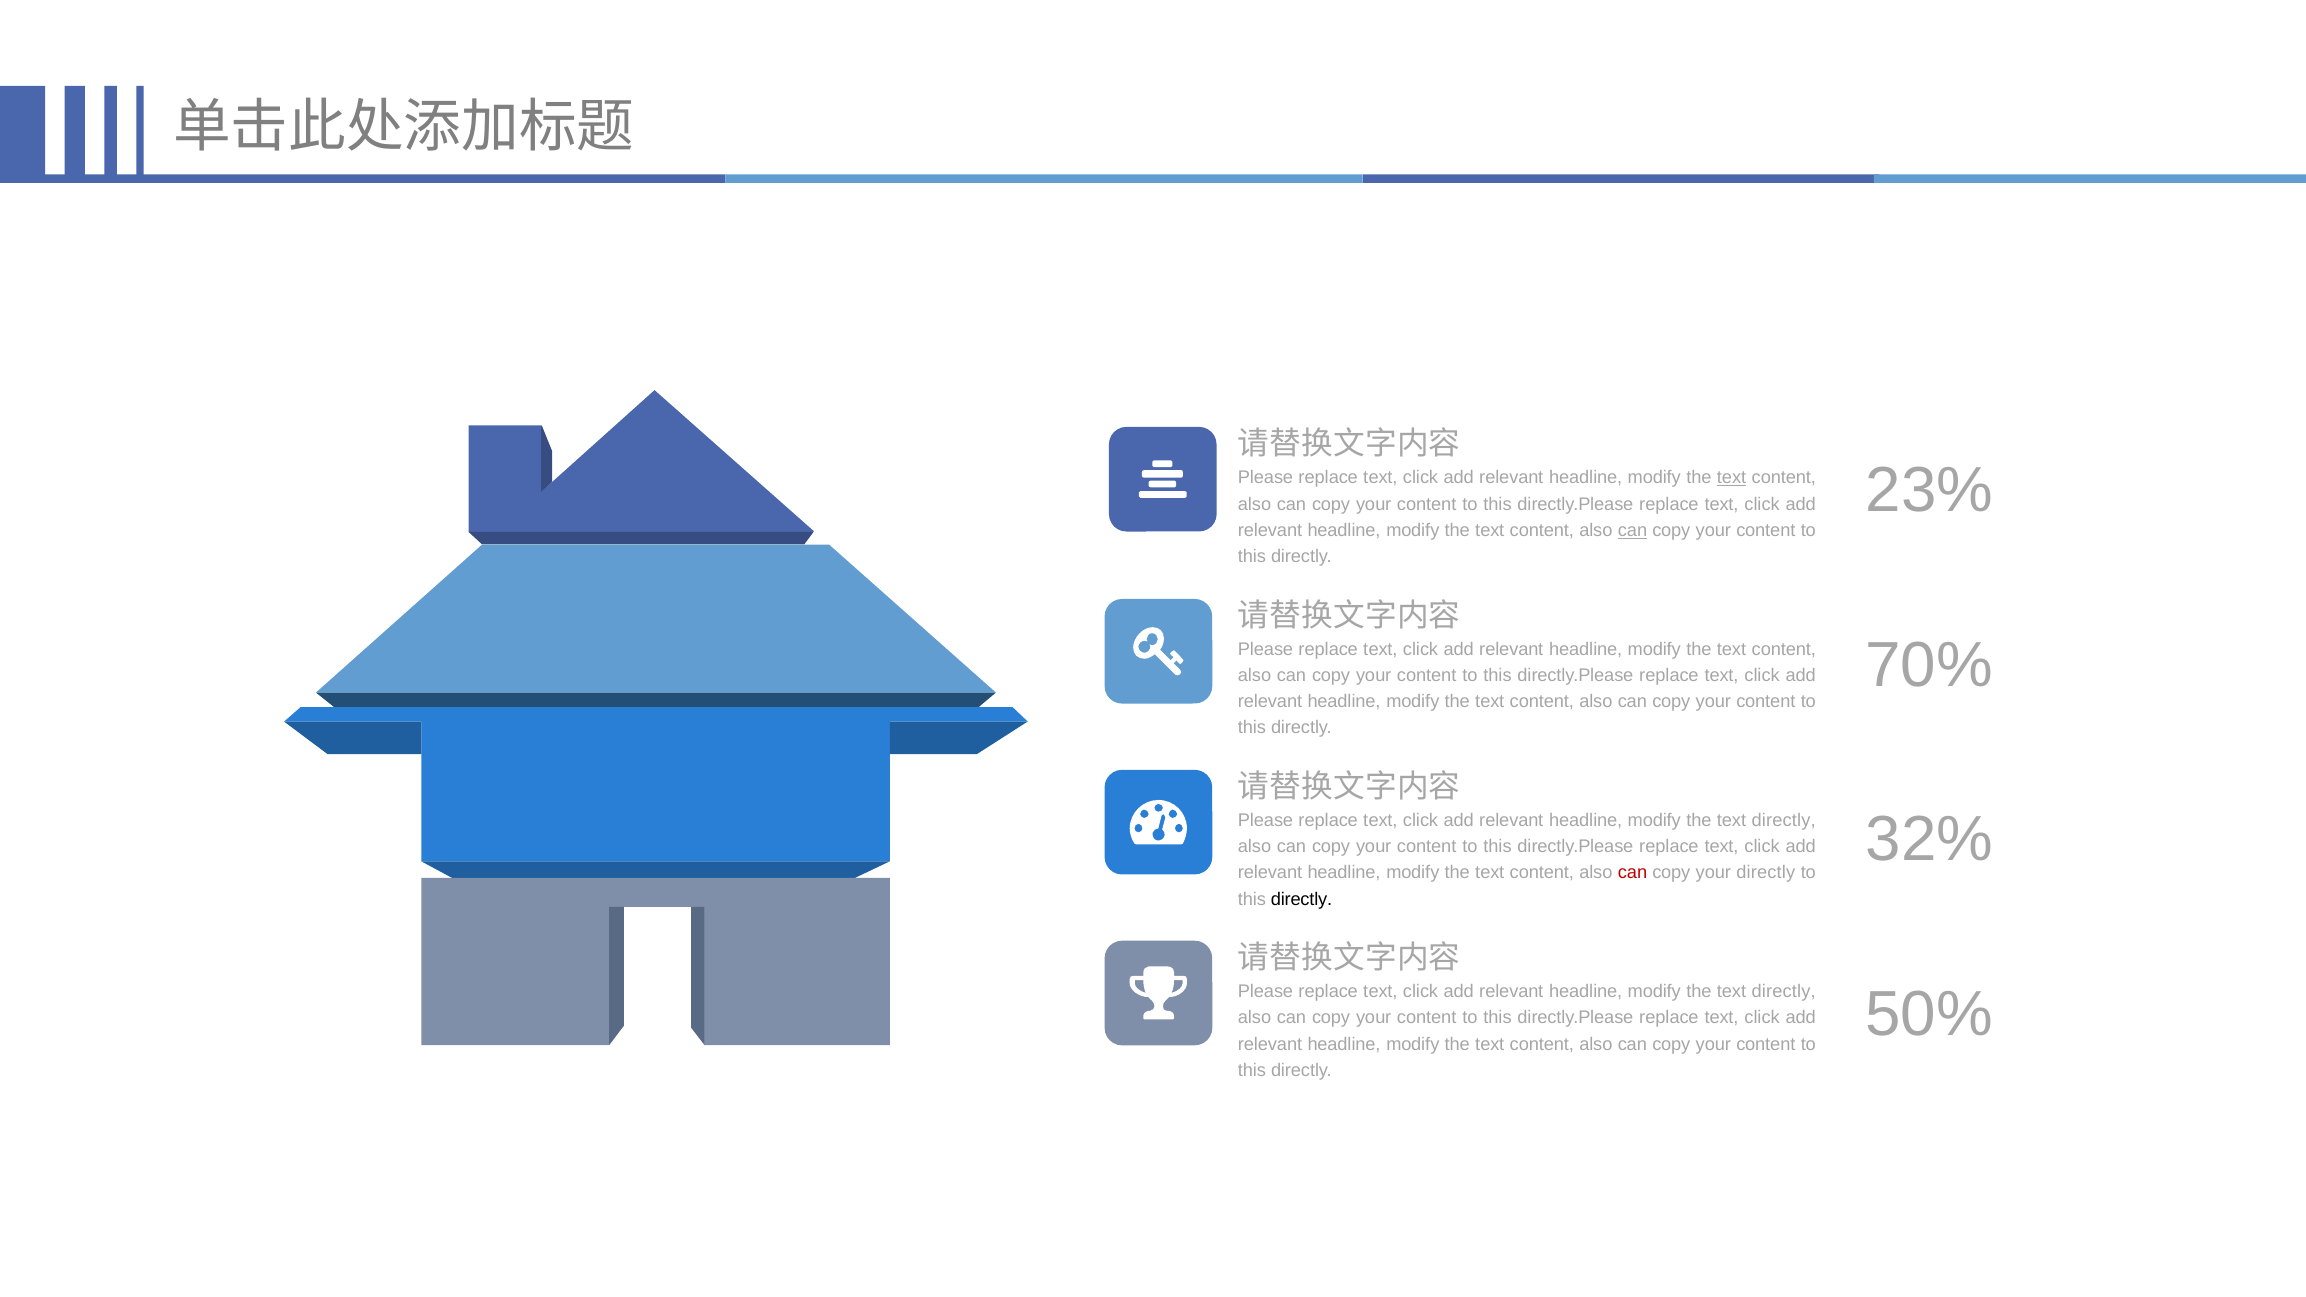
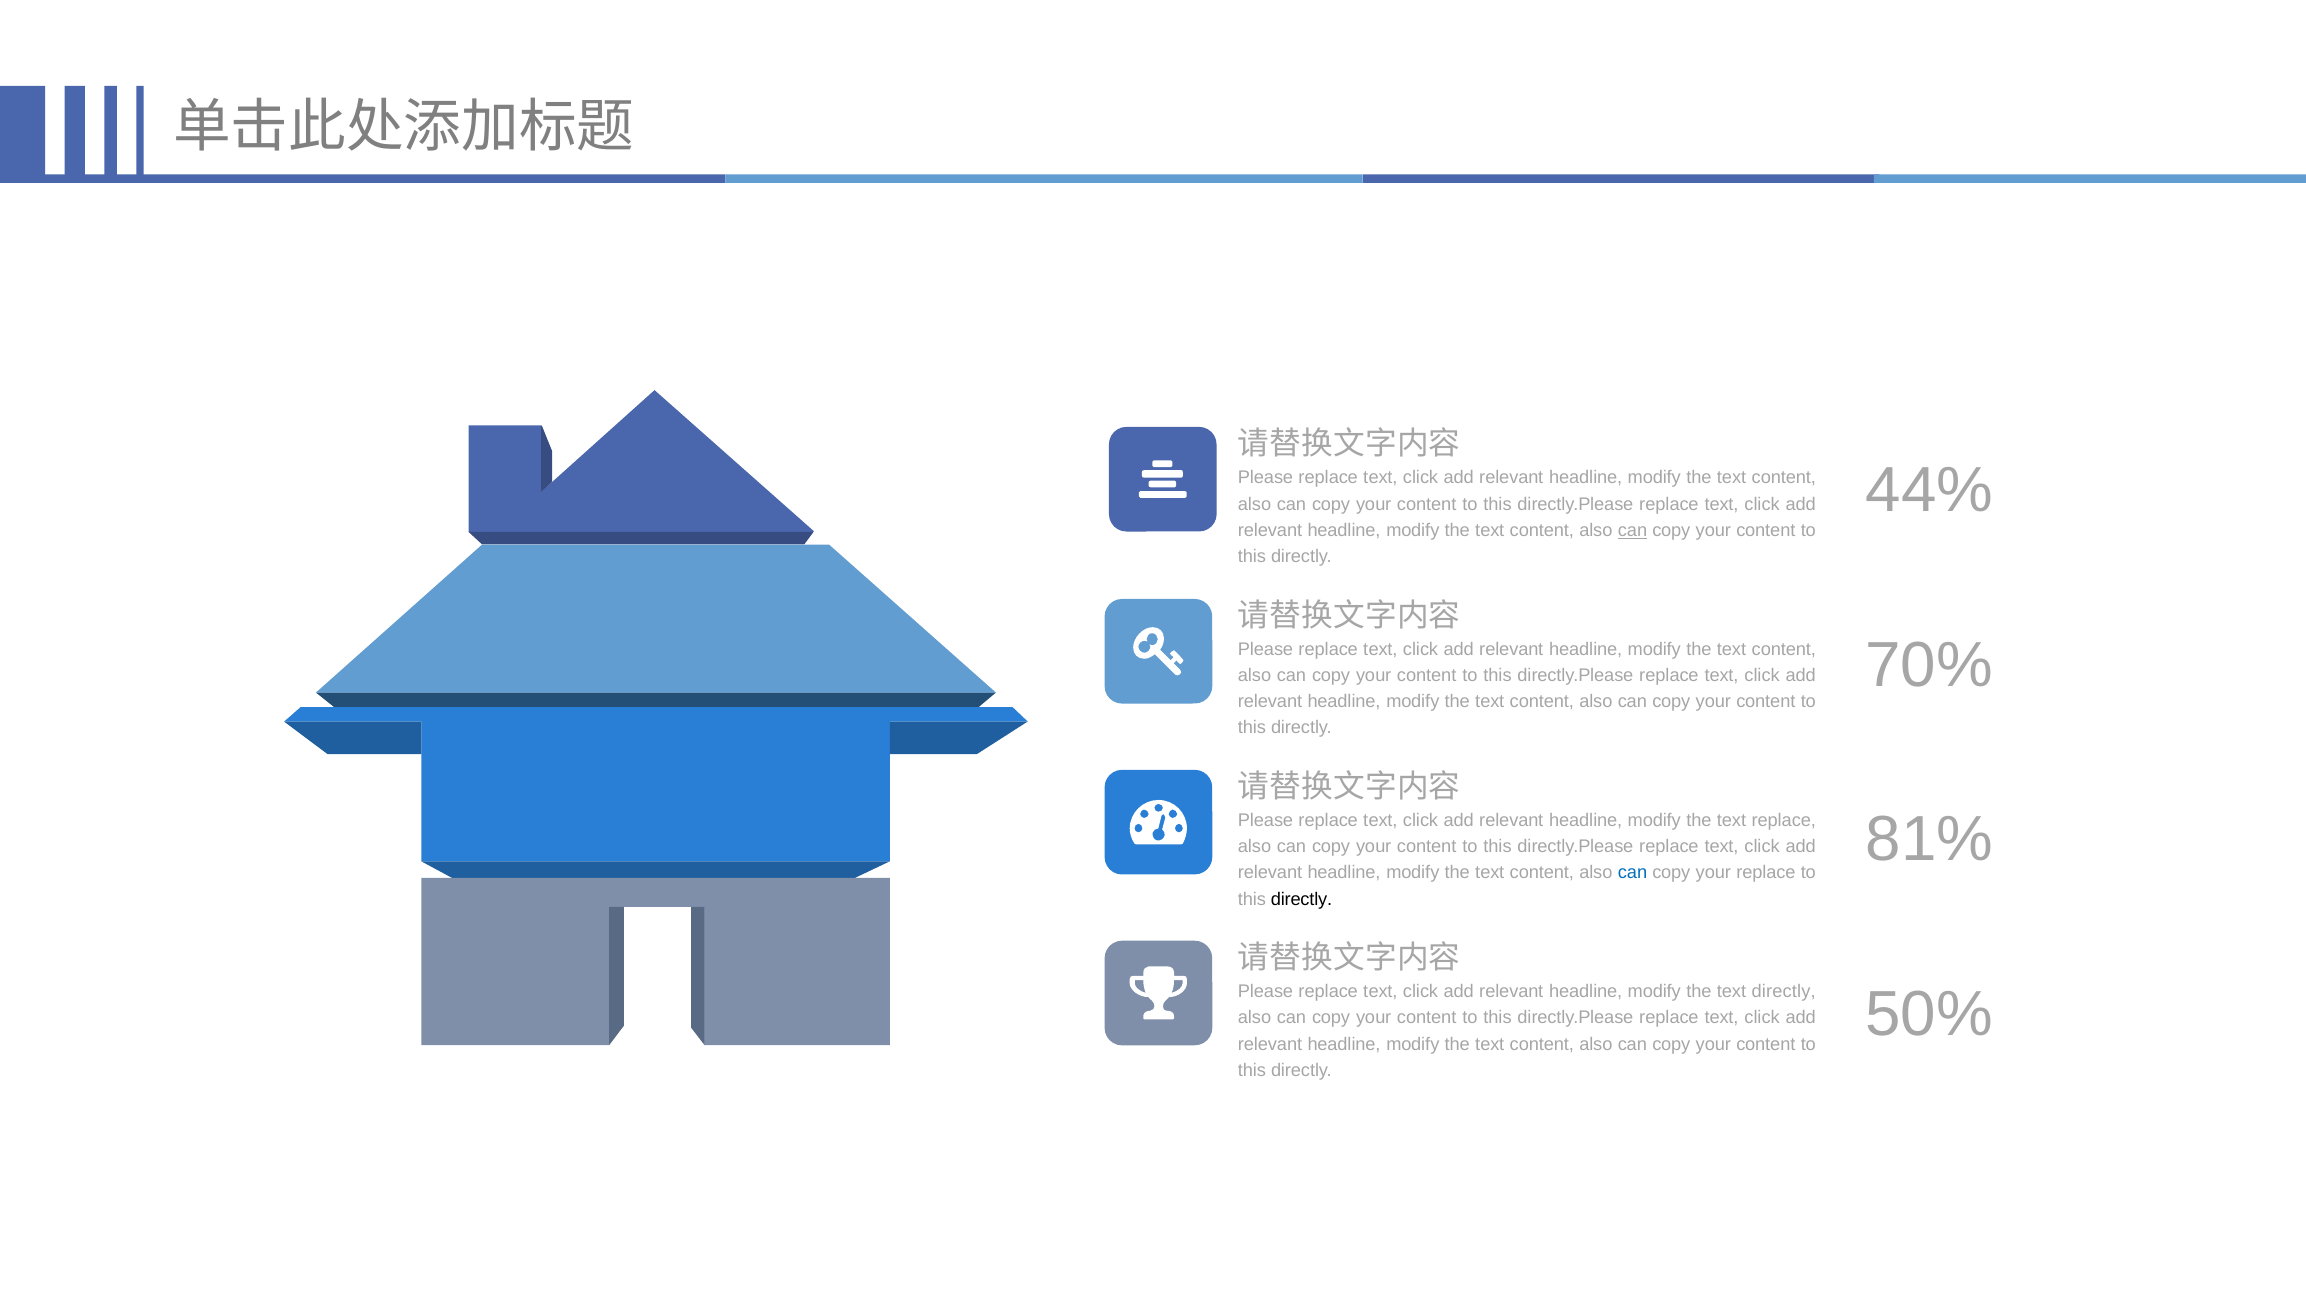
23%: 23% -> 44%
text at (1732, 478) underline: present -> none
32%: 32% -> 81%
directly at (1784, 820): directly -> replace
can at (1632, 873) colour: red -> blue
your directly: directly -> replace
